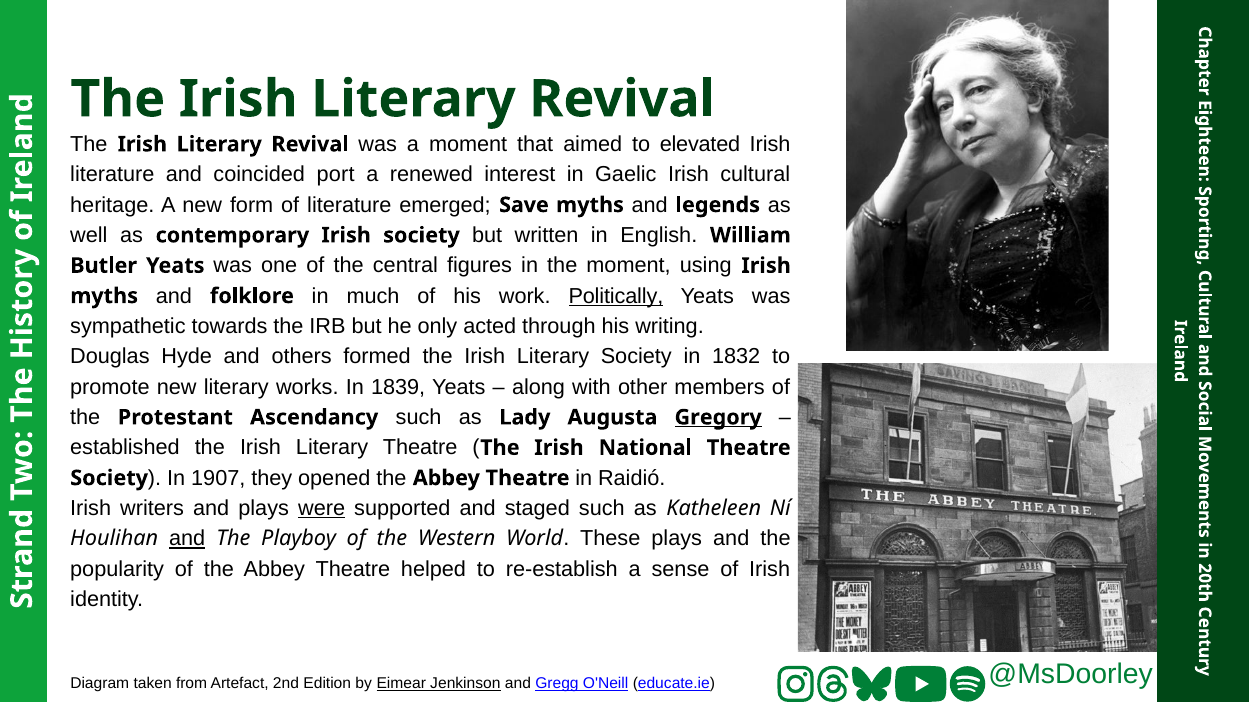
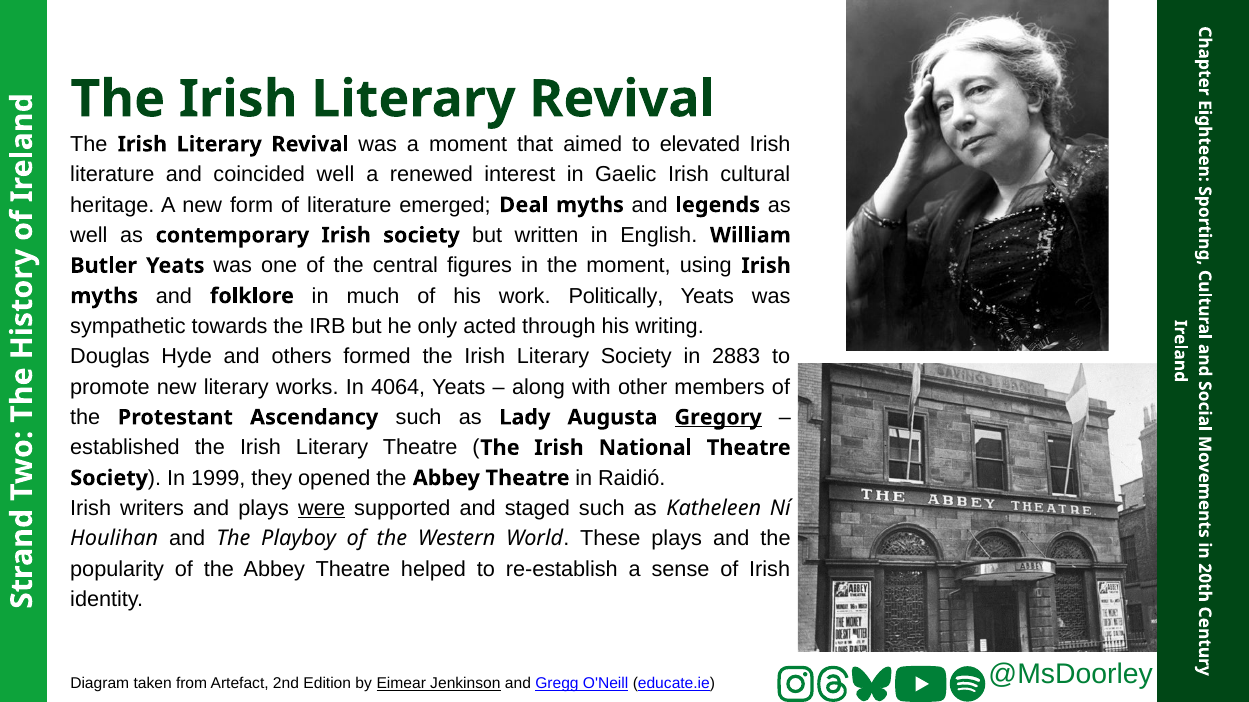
coincided port: port -> well
Save: Save -> Deal
Politically underline: present -> none
1832: 1832 -> 2883
1839: 1839 -> 4064
1907: 1907 -> 1999
and at (187, 539) underline: present -> none
